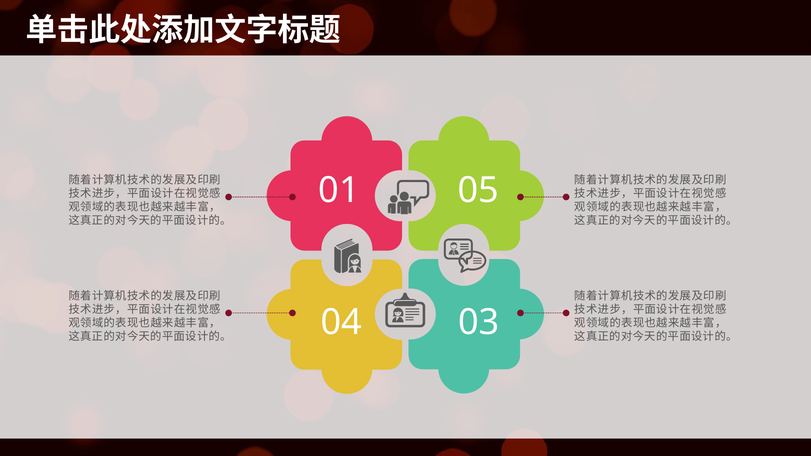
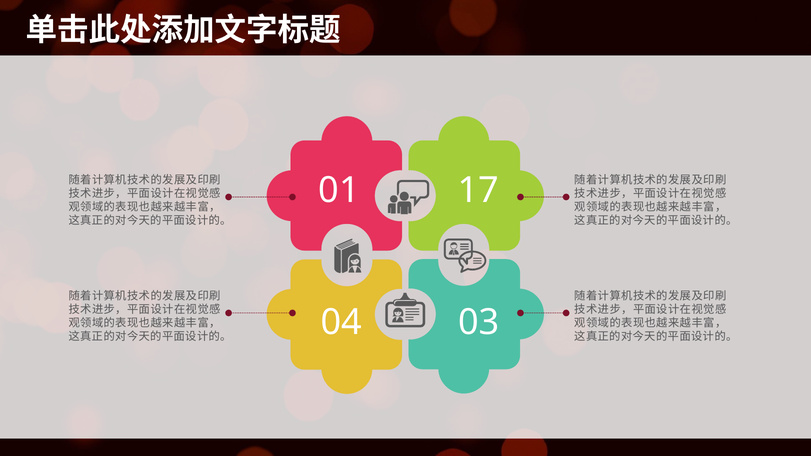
05: 05 -> 17
